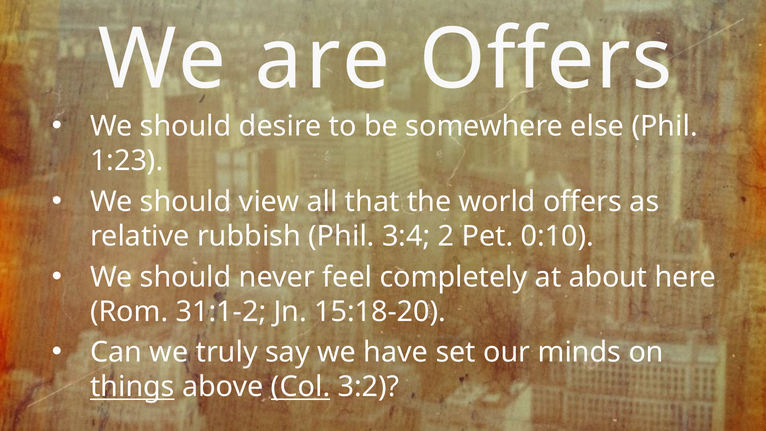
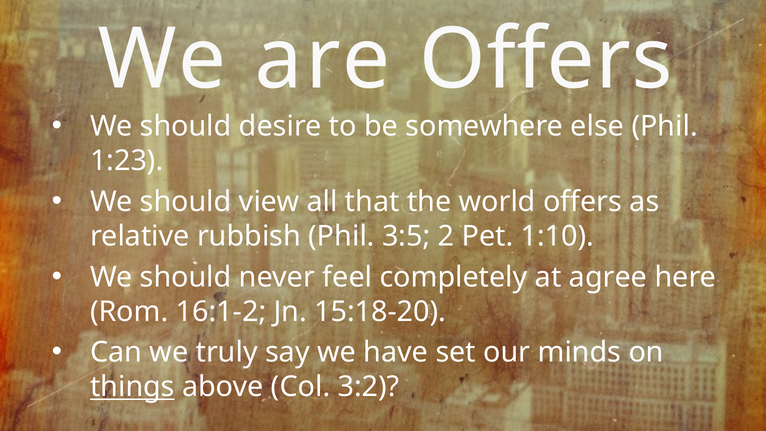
3:4: 3:4 -> 3:5
0:10: 0:10 -> 1:10
about: about -> agree
31:1-2: 31:1-2 -> 16:1-2
Col underline: present -> none
